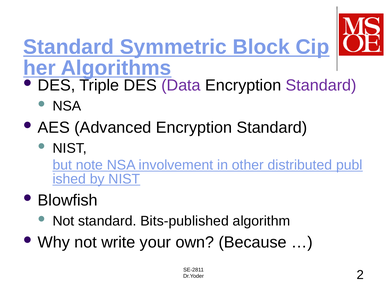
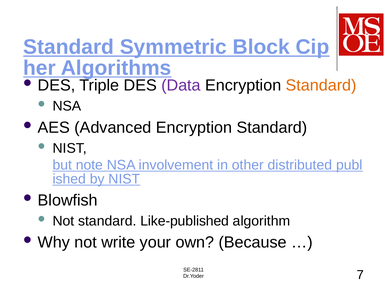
Standard at (321, 86) colour: purple -> orange
Bits-published: Bits-published -> Like-published
2: 2 -> 7
